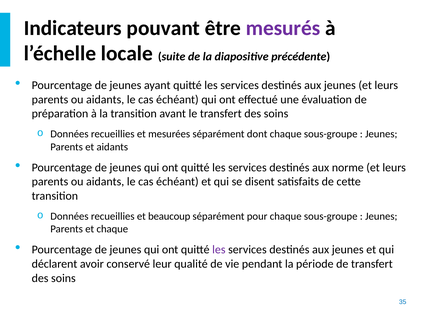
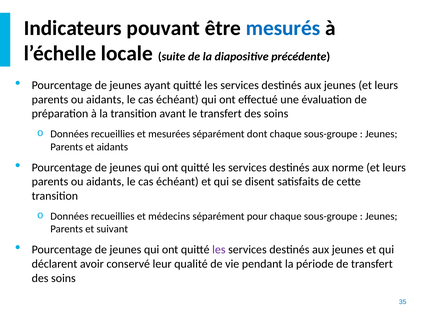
mesurés colour: purple -> blue
beaucoup: beaucoup -> médecins
et chaque: chaque -> suivant
